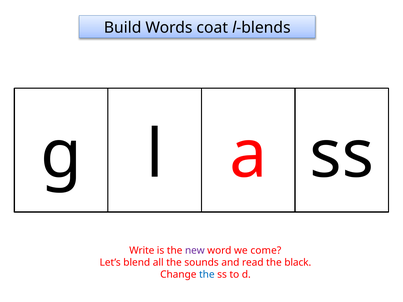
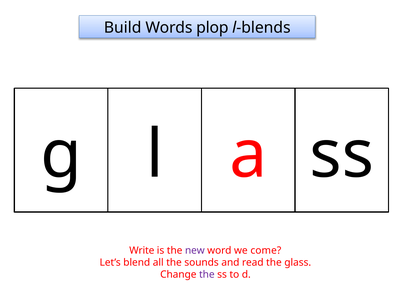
coat: coat -> plop
black: black -> glass
the at (207, 275) colour: blue -> purple
